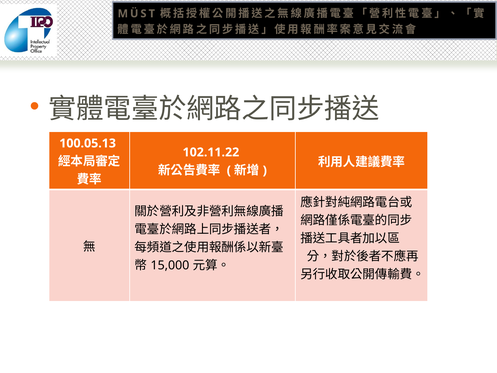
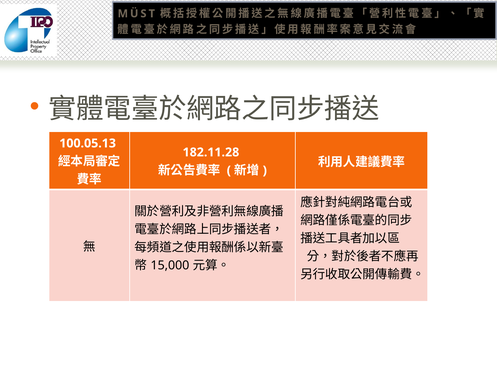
102.11.22: 102.11.22 -> 182.11.28
